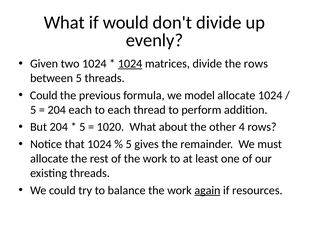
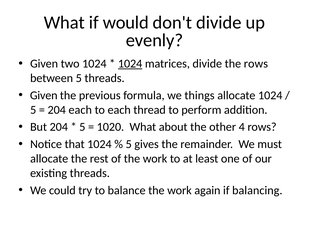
Could at (44, 95): Could -> Given
model: model -> things
again underline: present -> none
resources: resources -> balancing
